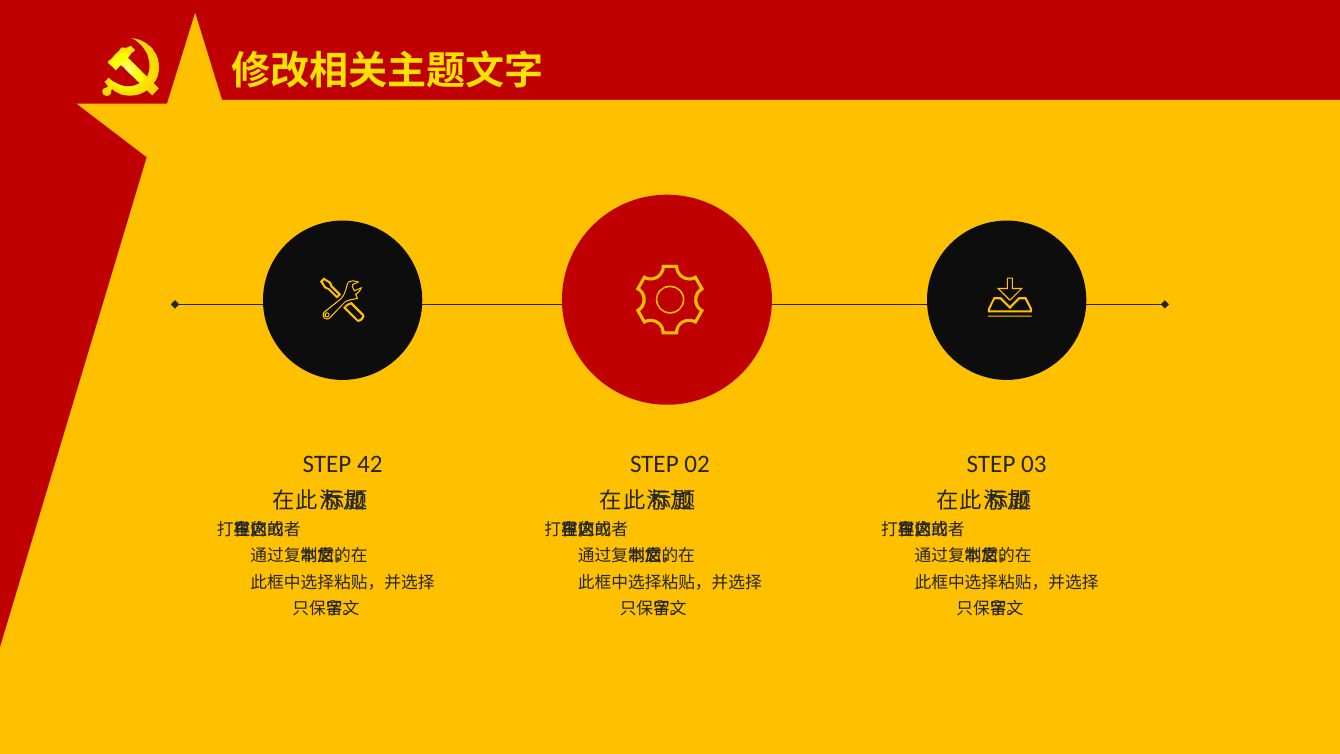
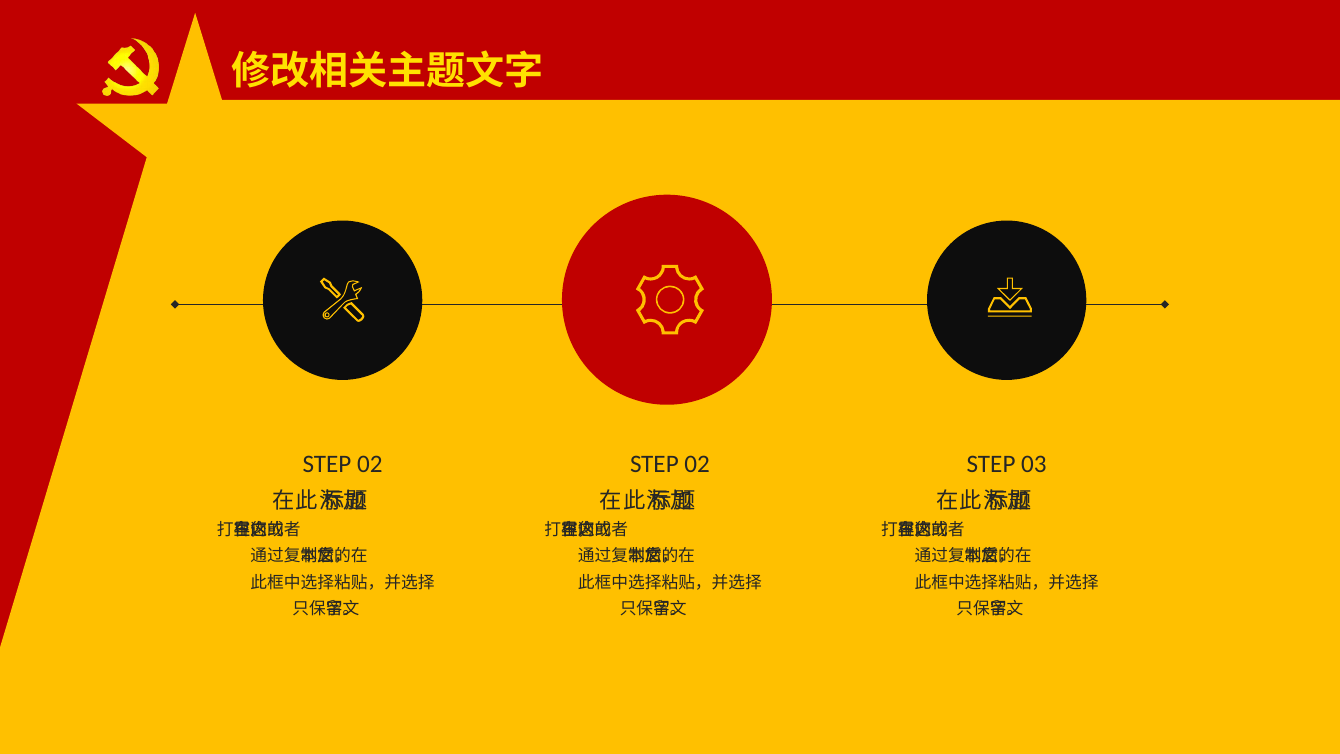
42 at (370, 464): 42 -> 02
